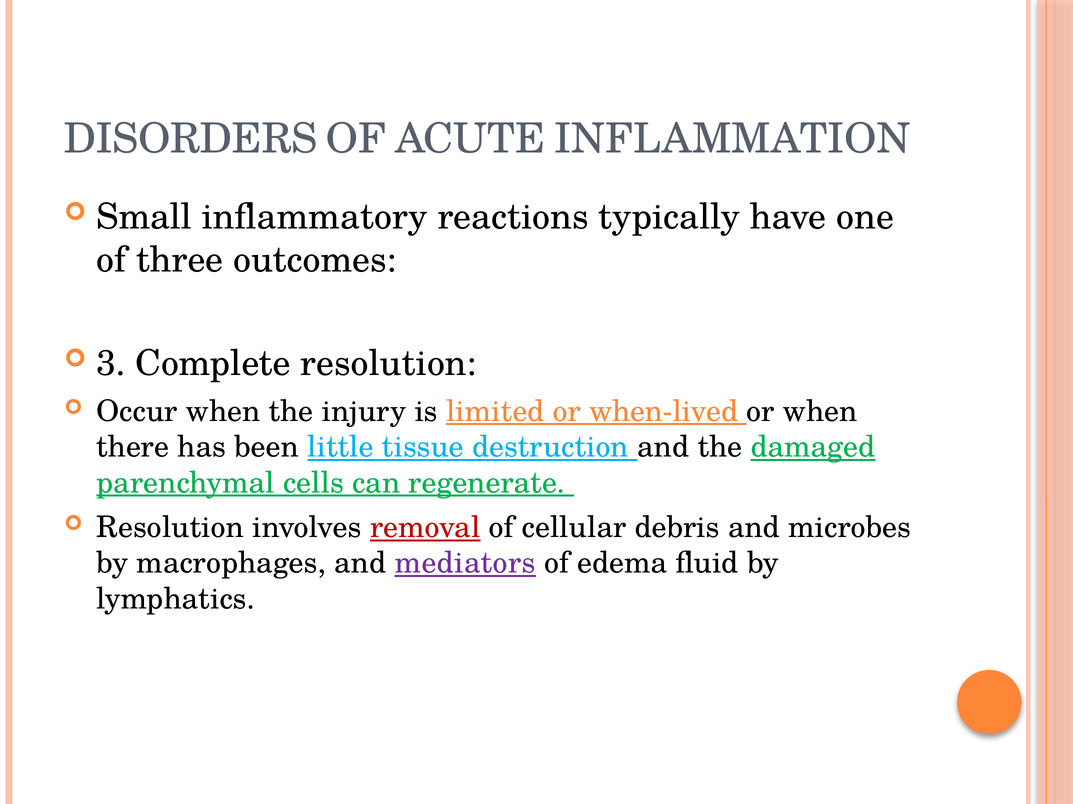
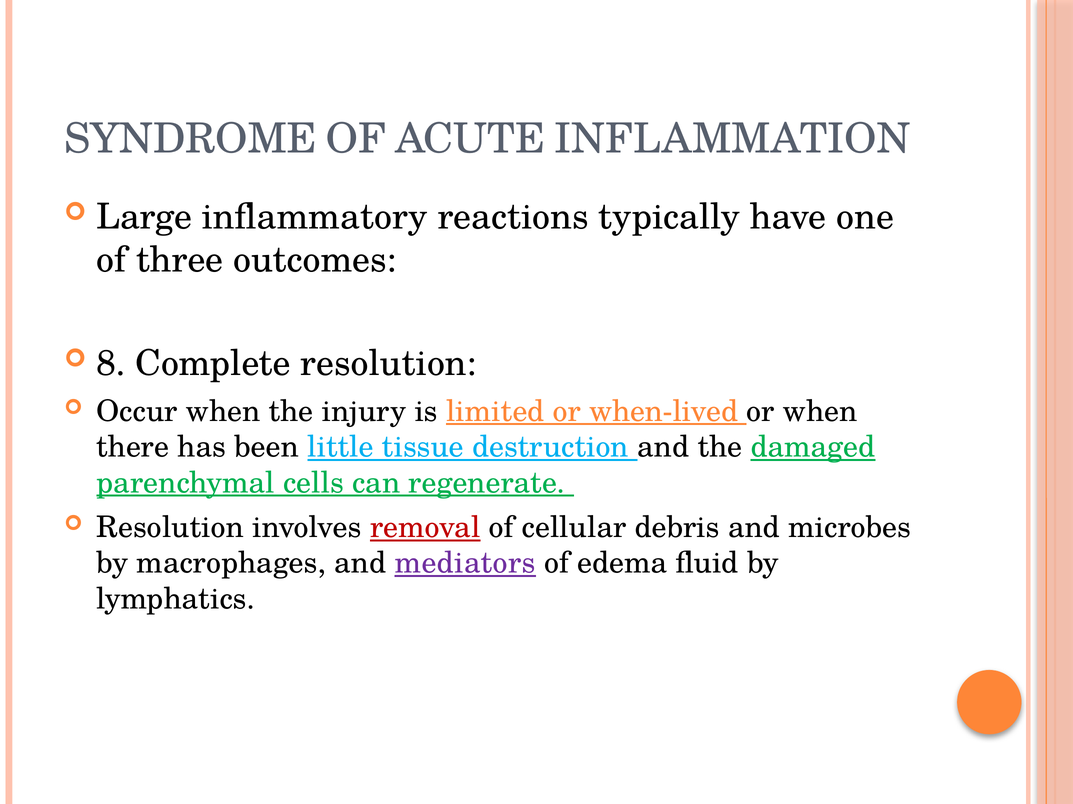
DISORDERS: DISORDERS -> SYNDROME
Small: Small -> Large
3: 3 -> 8
